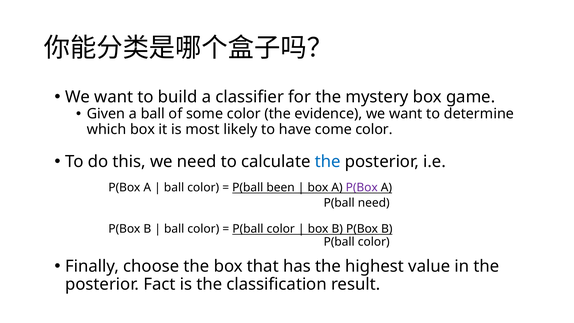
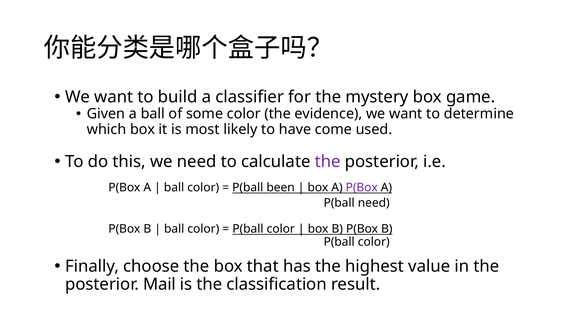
come color: color -> used
the at (328, 162) colour: blue -> purple
Fact: Fact -> Mail
